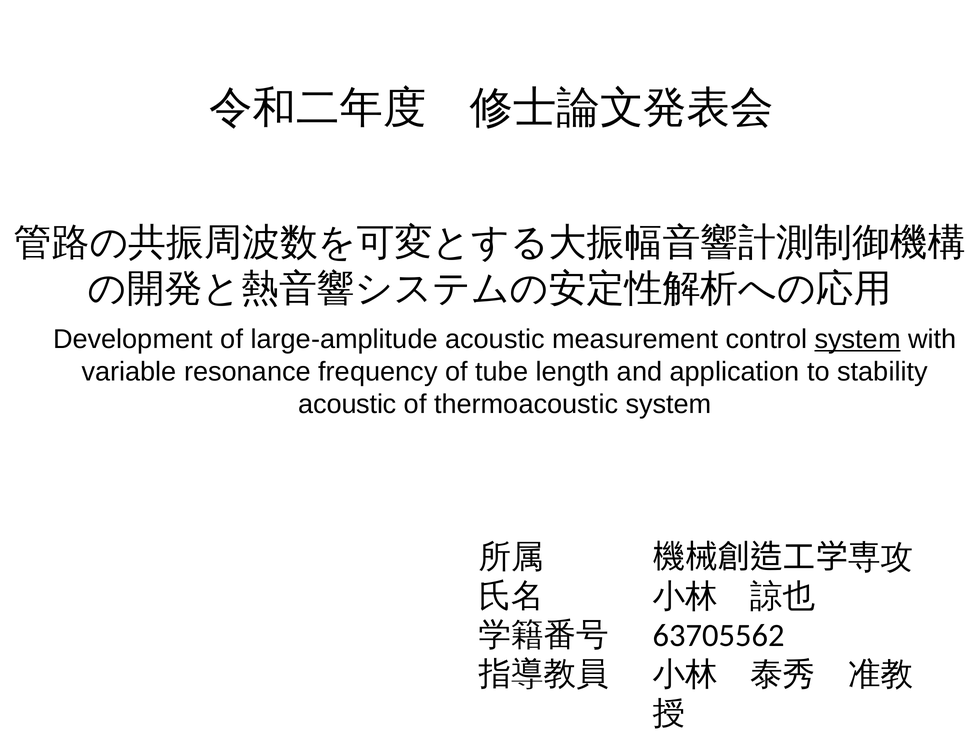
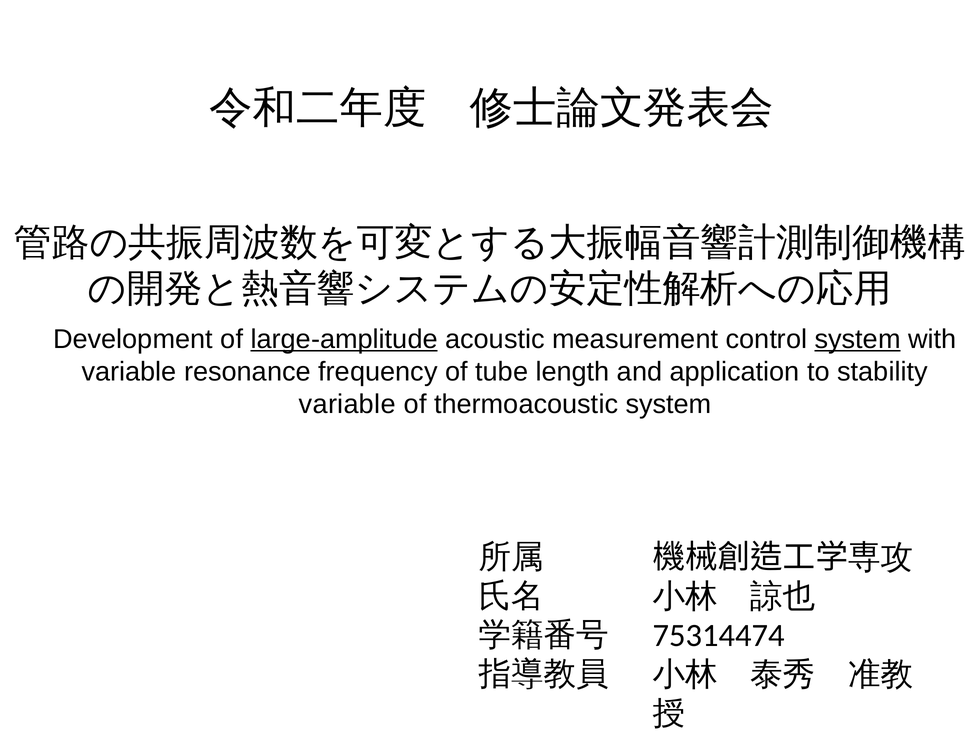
large-amplitude underline: none -> present
acoustic at (347, 404): acoustic -> variable
63705562: 63705562 -> 75314474
